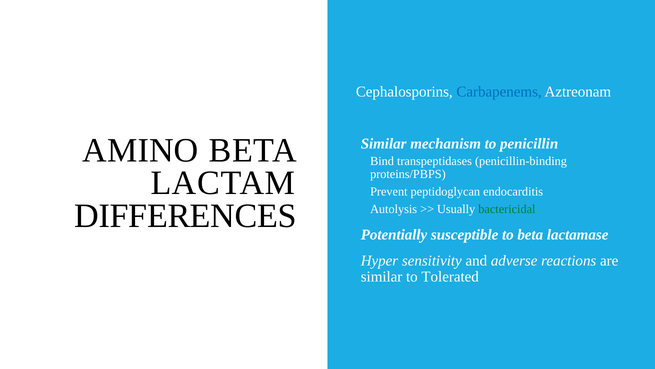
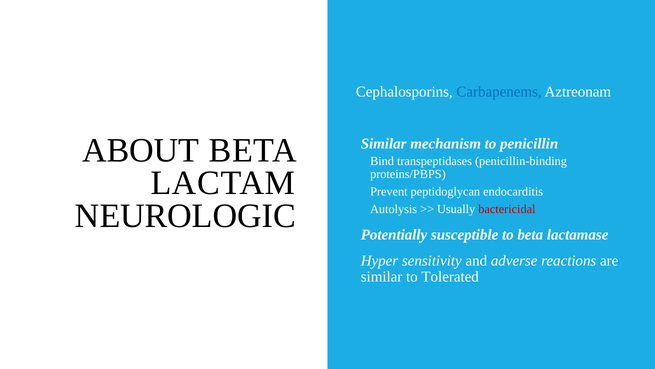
AMINO: AMINO -> ABOUT
DIFFERENCES: DIFFERENCES -> NEUROLOGIC
bactericidal colour: green -> red
